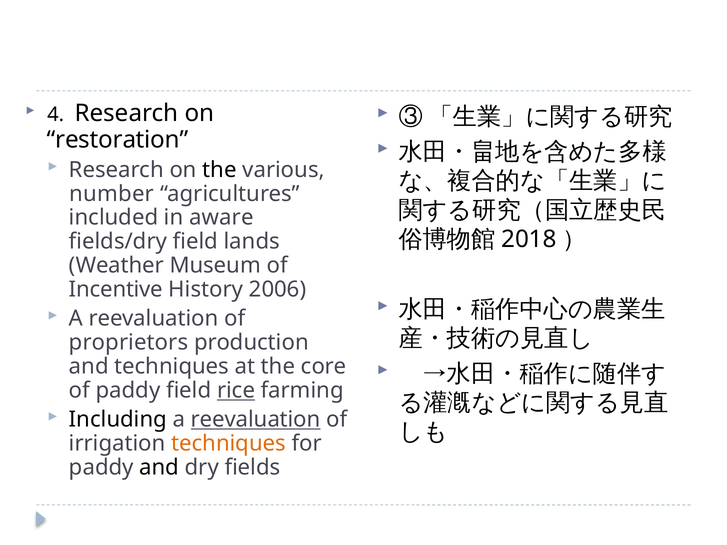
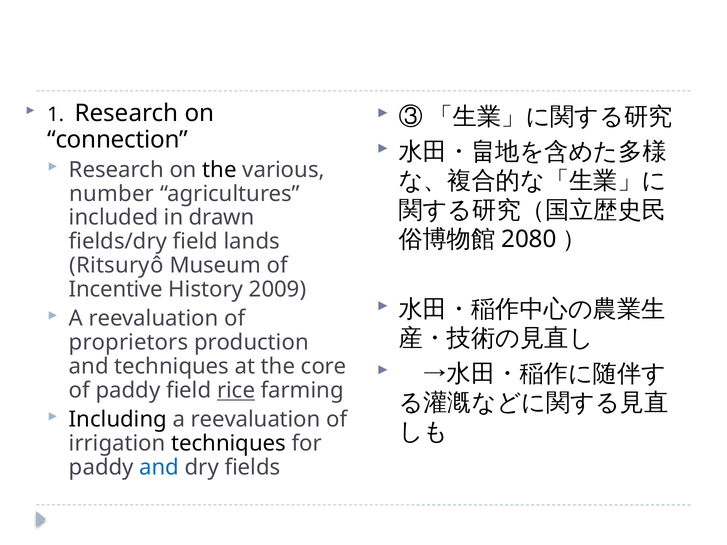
4: 4 -> 1
restoration: restoration -> connection
aware: aware -> drawn
2018: 2018 -> 2080
Weather: Weather -> Ritsuryô
2006: 2006 -> 2009
reevaluation at (256, 420) underline: present -> none
techniques at (229, 444) colour: orange -> black
and at (159, 468) colour: black -> blue
